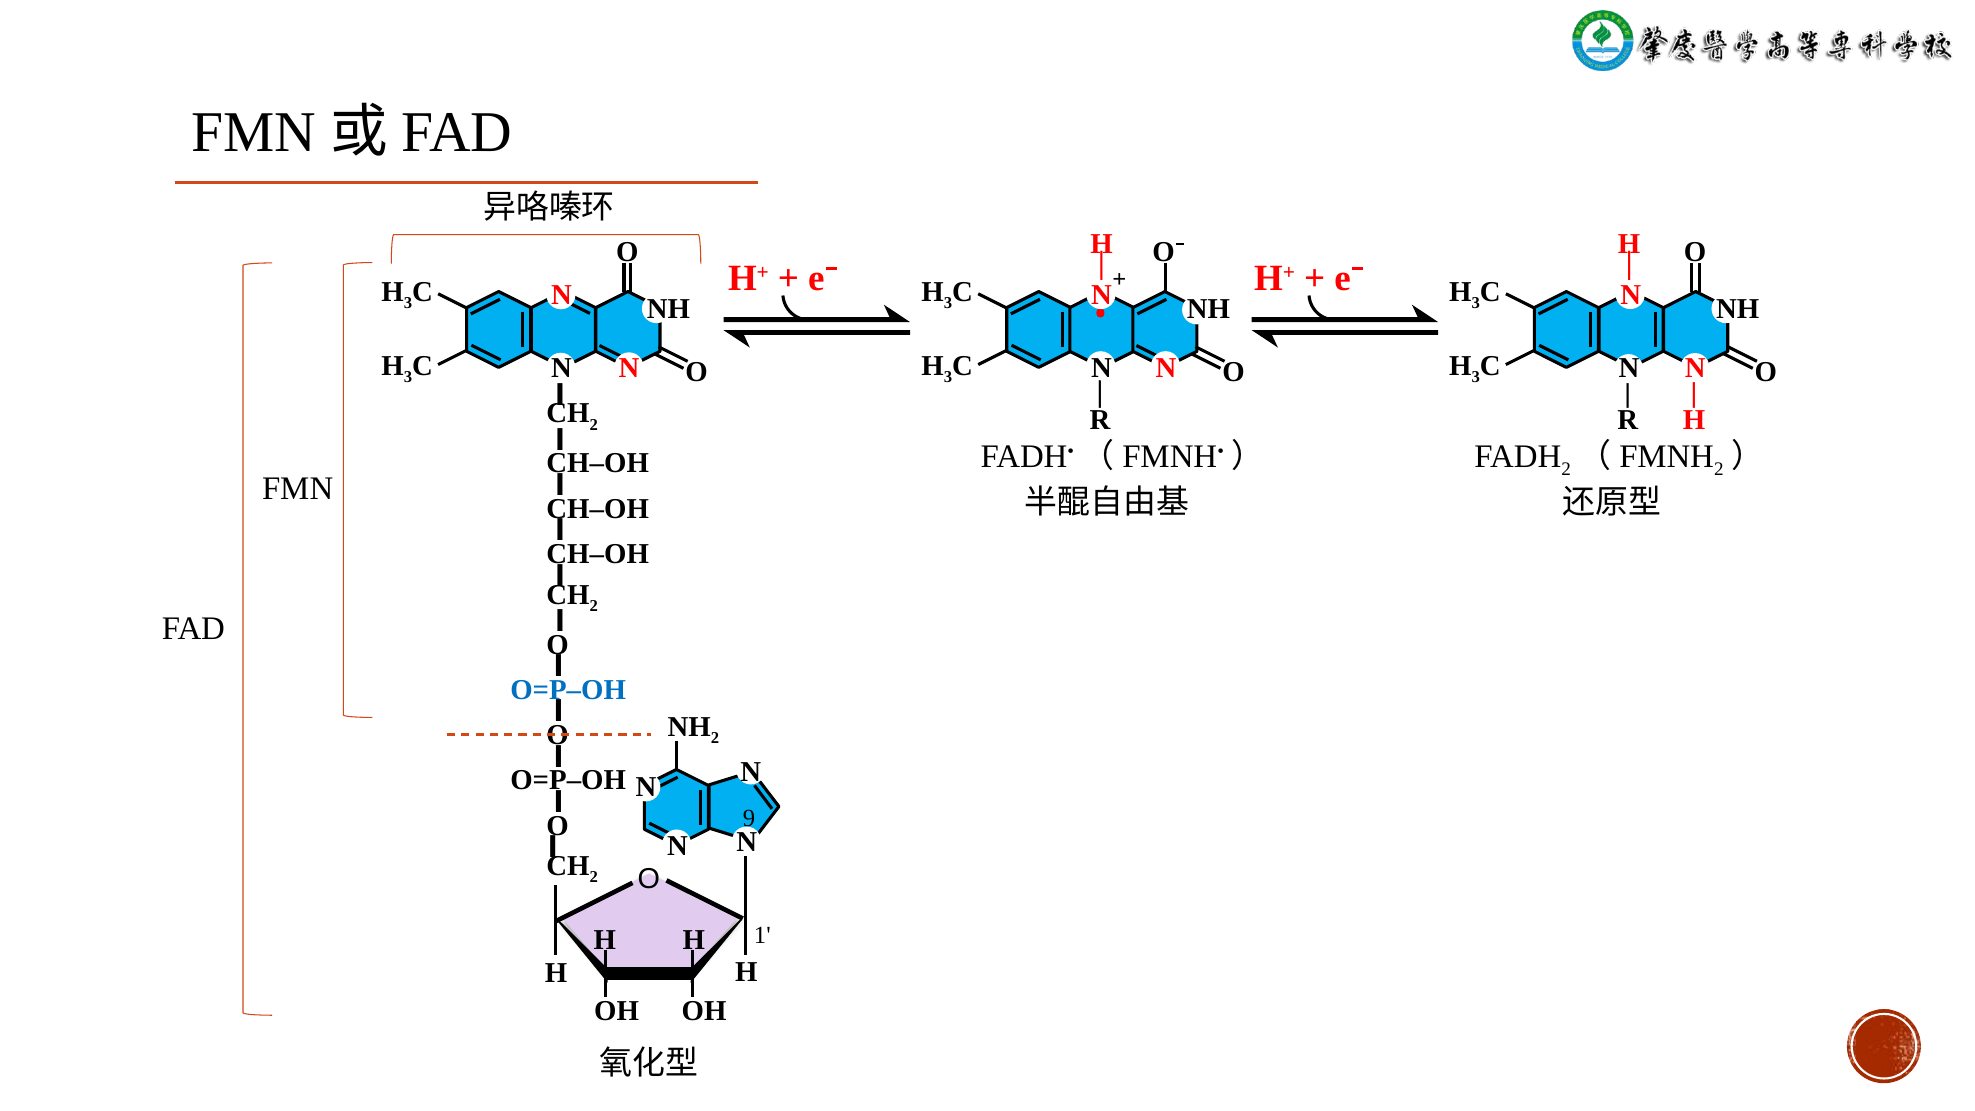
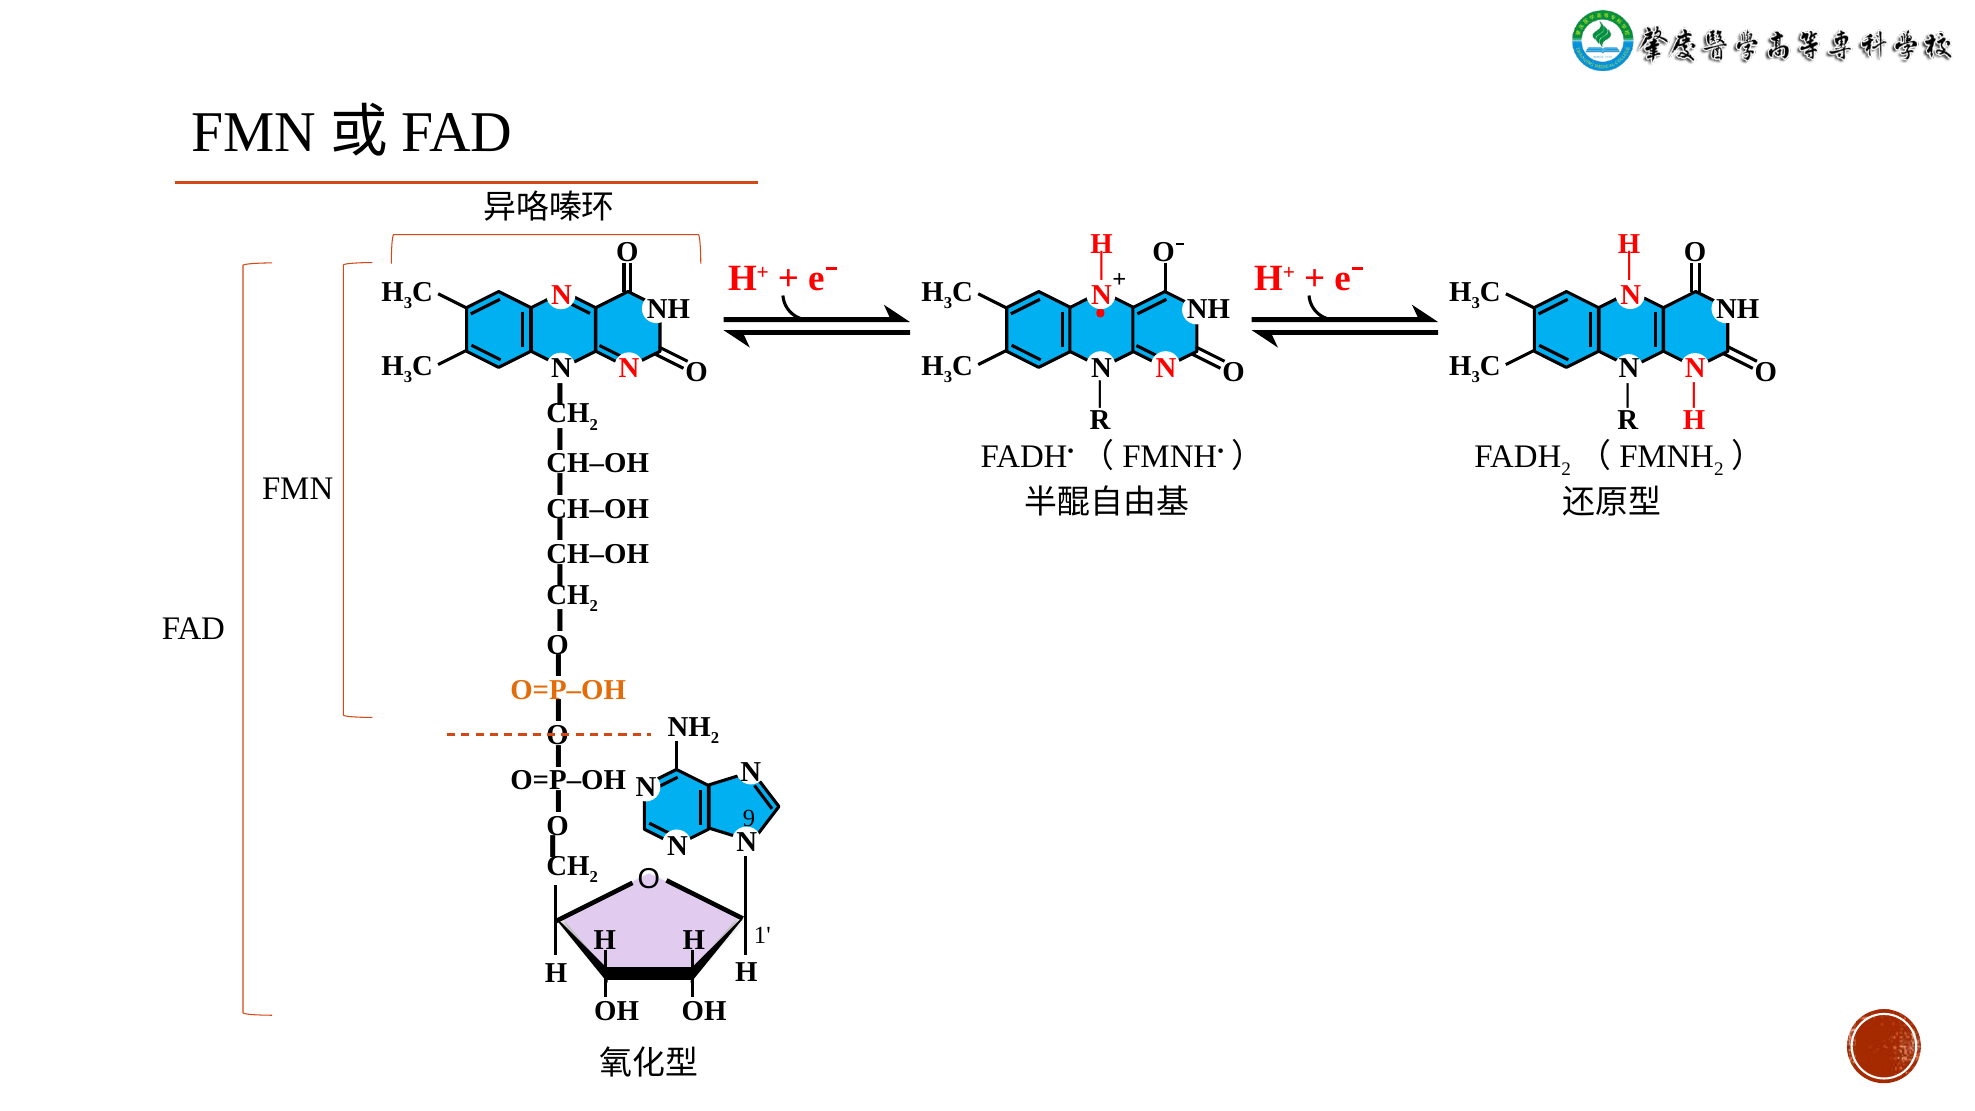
O=P‒OH at (568, 690) colour: blue -> orange
